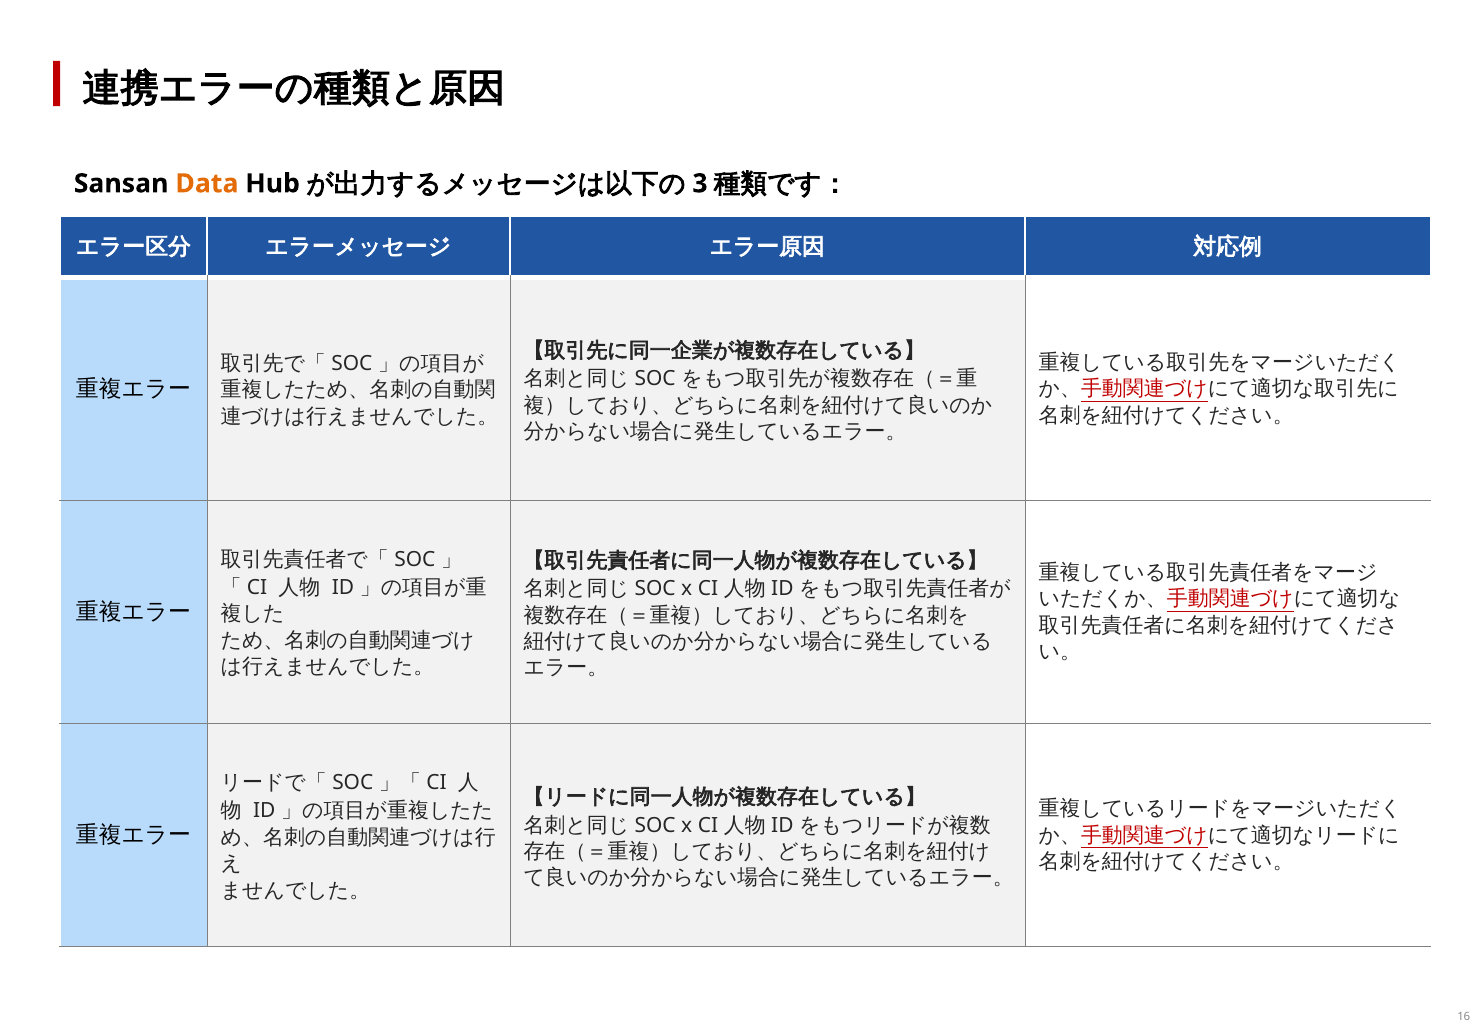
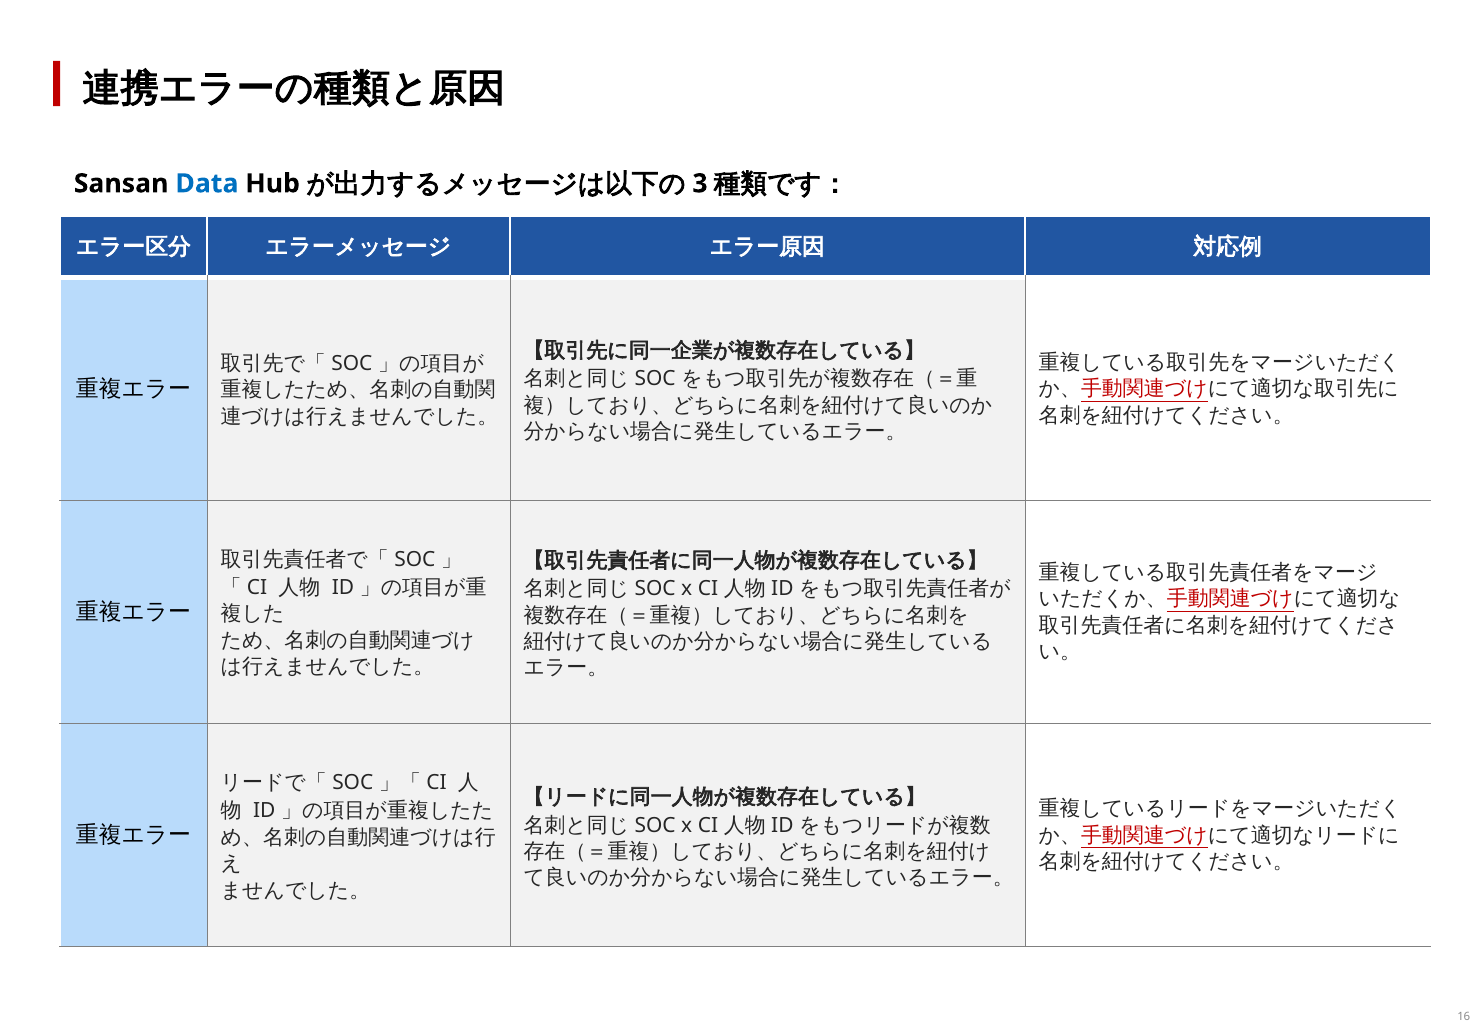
Data colour: orange -> blue
